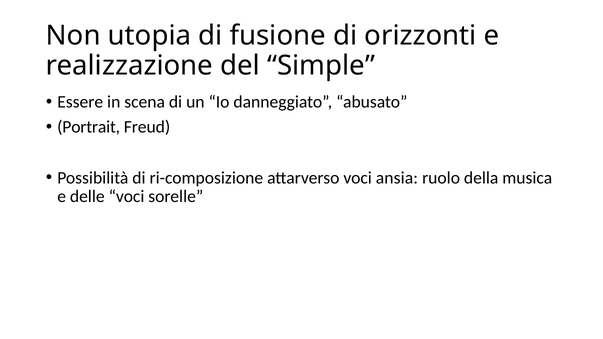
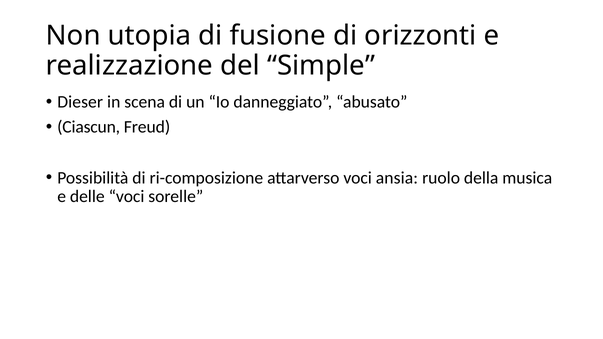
Essere: Essere -> Dieser
Portrait: Portrait -> Ciascun
